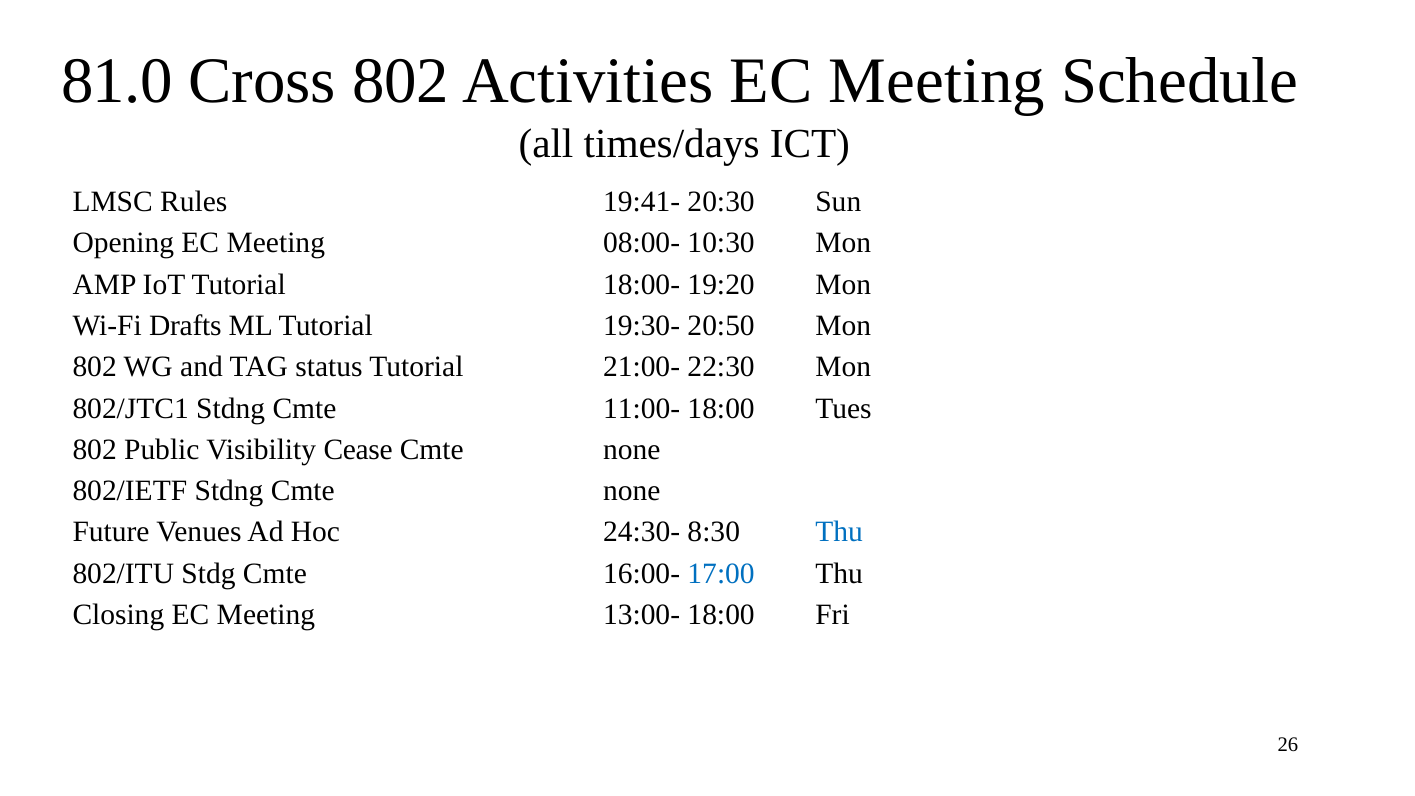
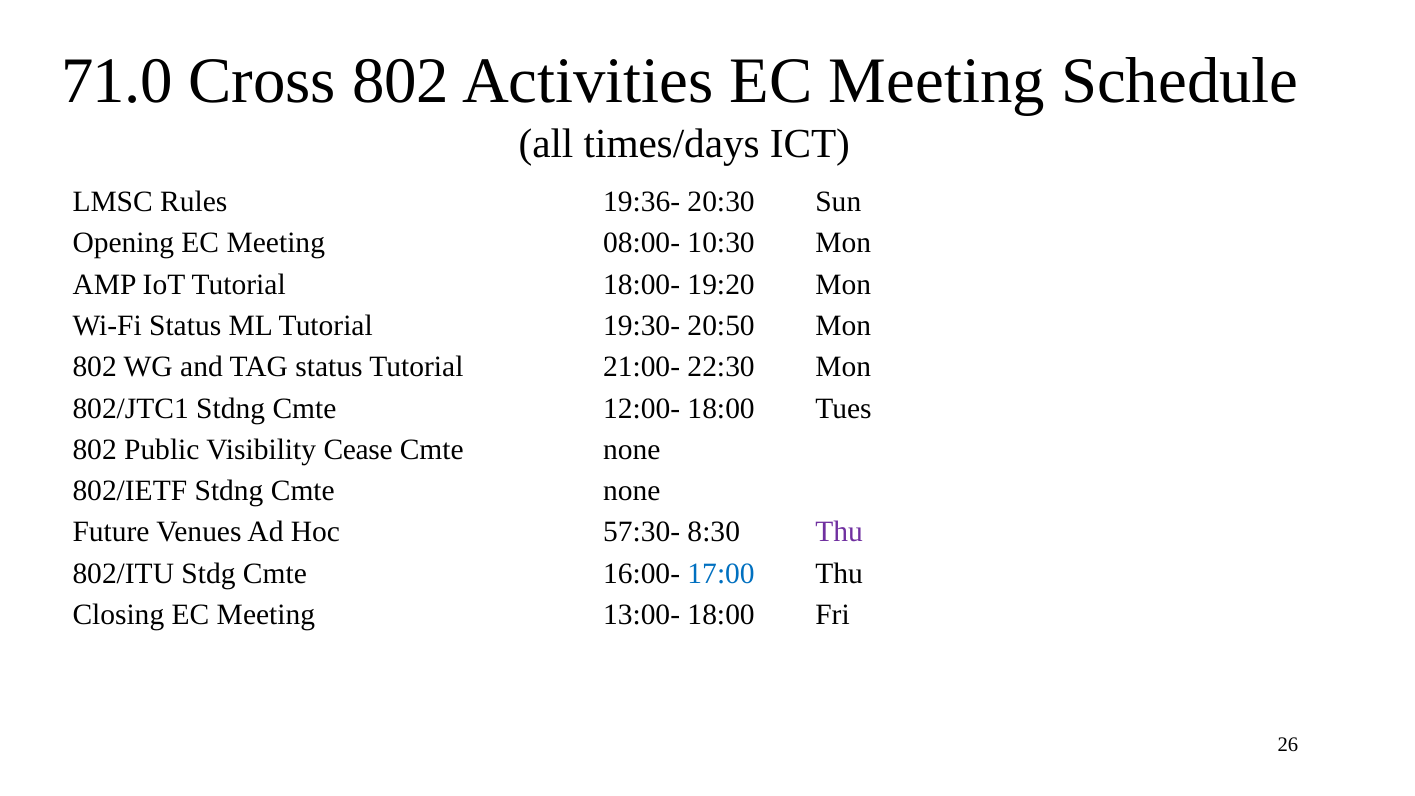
81.0: 81.0 -> 71.0
19:41-: 19:41- -> 19:36-
Wi-Fi Drafts: Drafts -> Status
11:00-: 11:00- -> 12:00-
24:30-: 24:30- -> 57:30-
Thu at (839, 532) colour: blue -> purple
